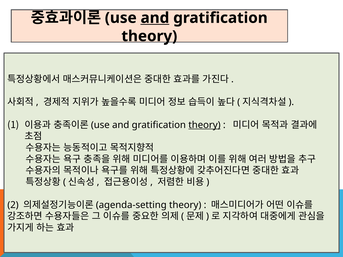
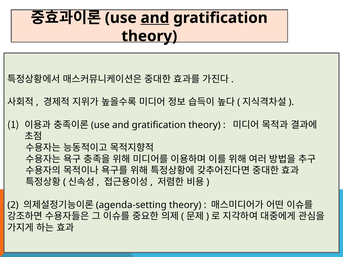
theory at (204, 125) underline: present -> none
